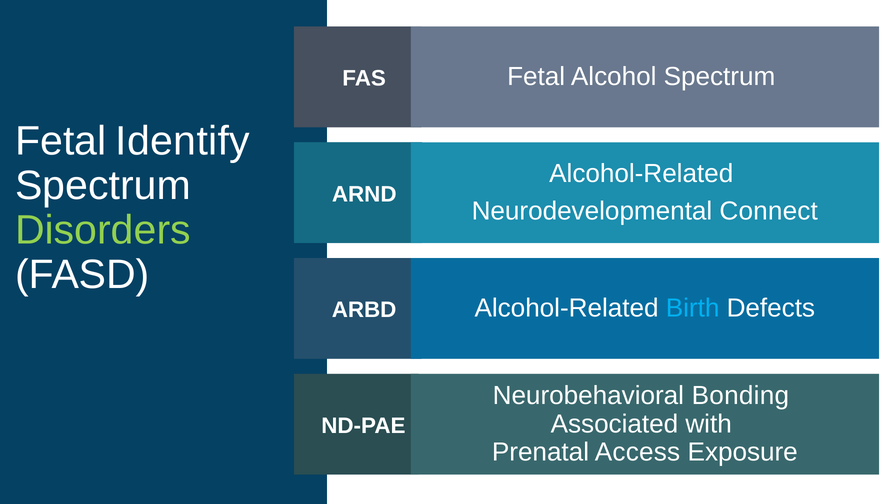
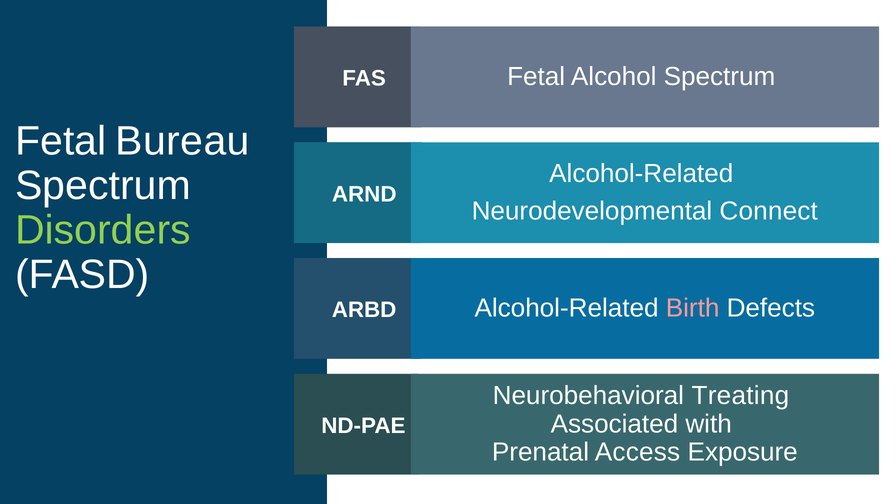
Identify: Identify -> Bureau
Birth colour: light blue -> pink
Bonding: Bonding -> Treating
